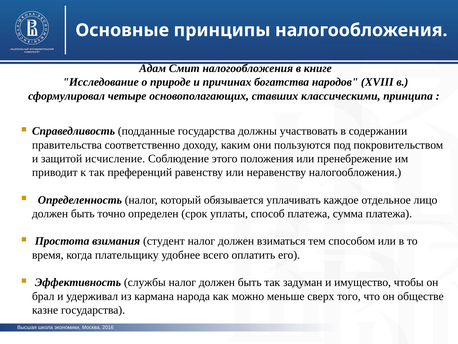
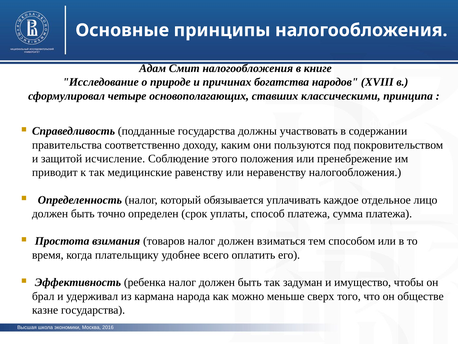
преференций: преференций -> медицинские
студент: студент -> товаров
службы: службы -> ребенка
